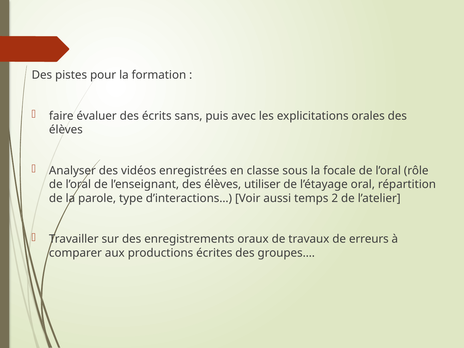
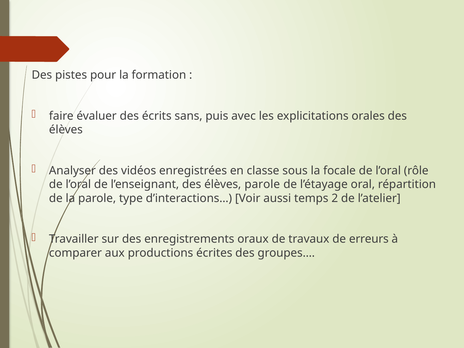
élèves utiliser: utiliser -> parole
